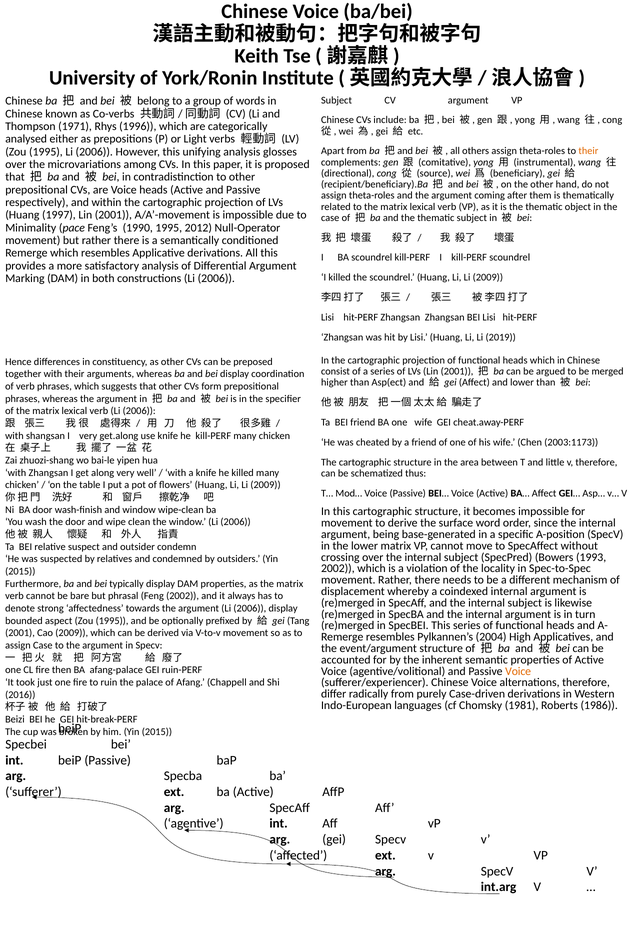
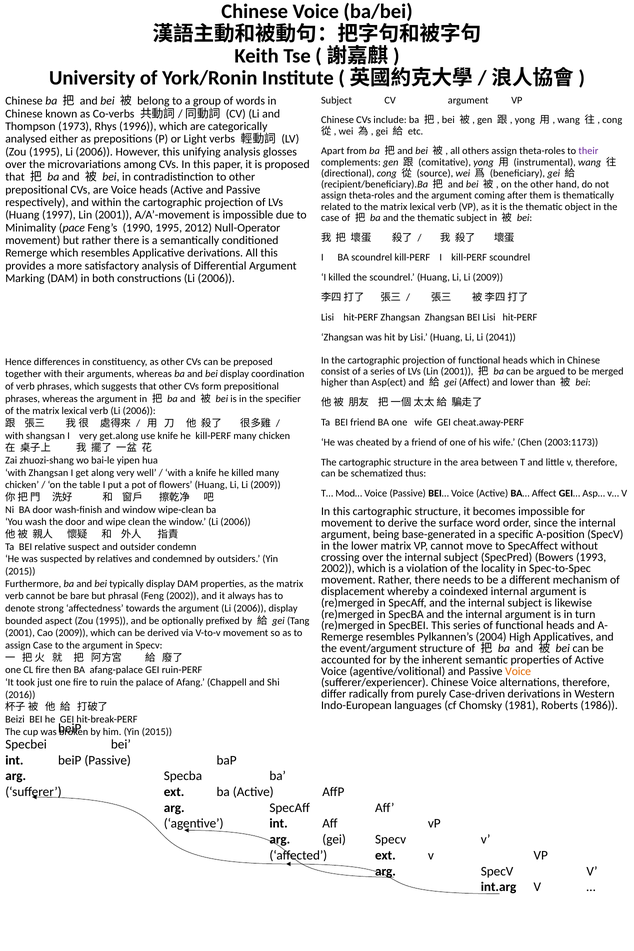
1971: 1971 -> 1973
their at (588, 151) colour: orange -> purple
2019: 2019 -> 2041
